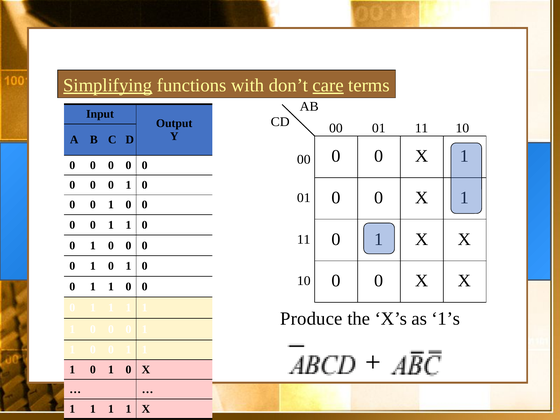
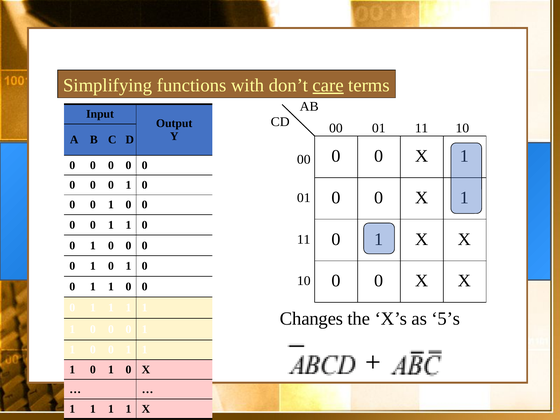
Simplifying underline: present -> none
Produce: Produce -> Changes
1’s: 1’s -> 5’s
